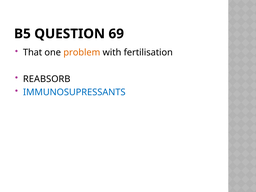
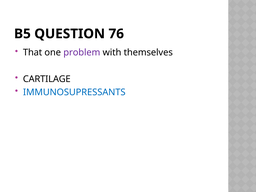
69: 69 -> 76
problem colour: orange -> purple
fertilisation: fertilisation -> themselves
REABSORB: REABSORB -> CARTILAGE
